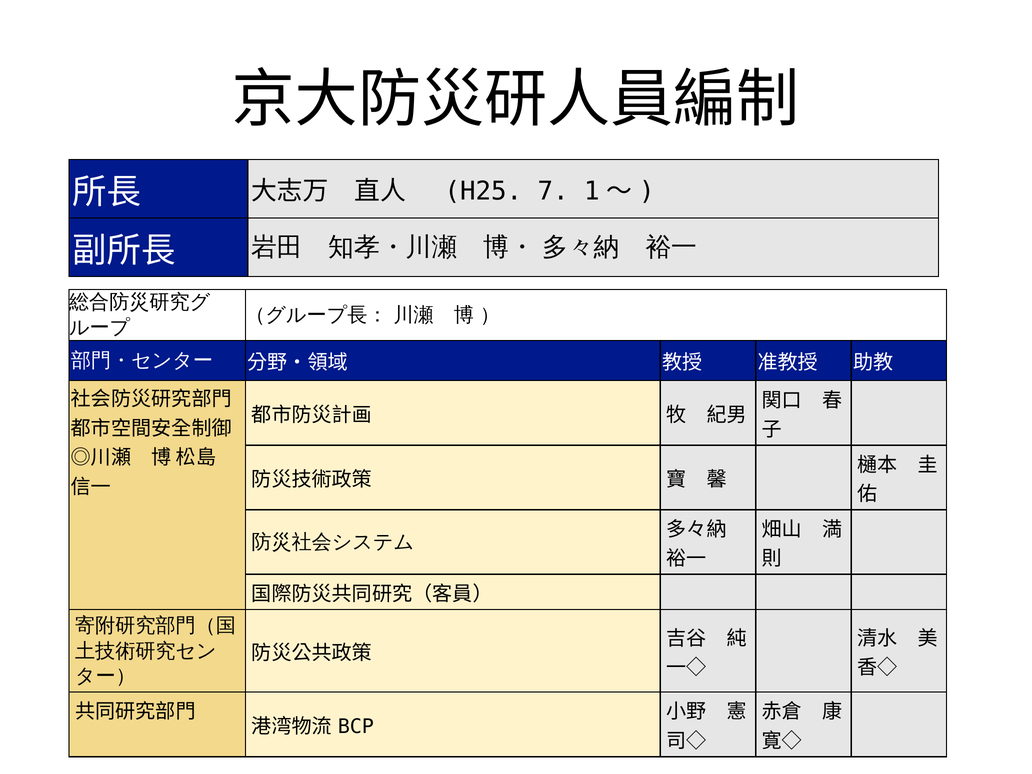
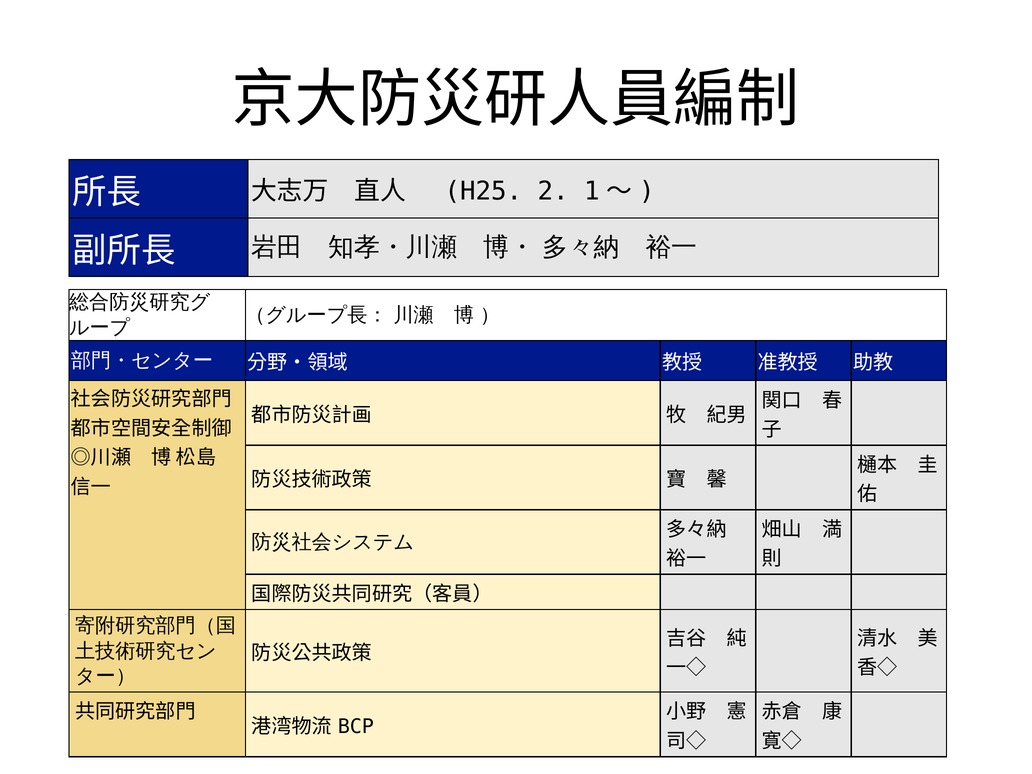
7: 7 -> 2
